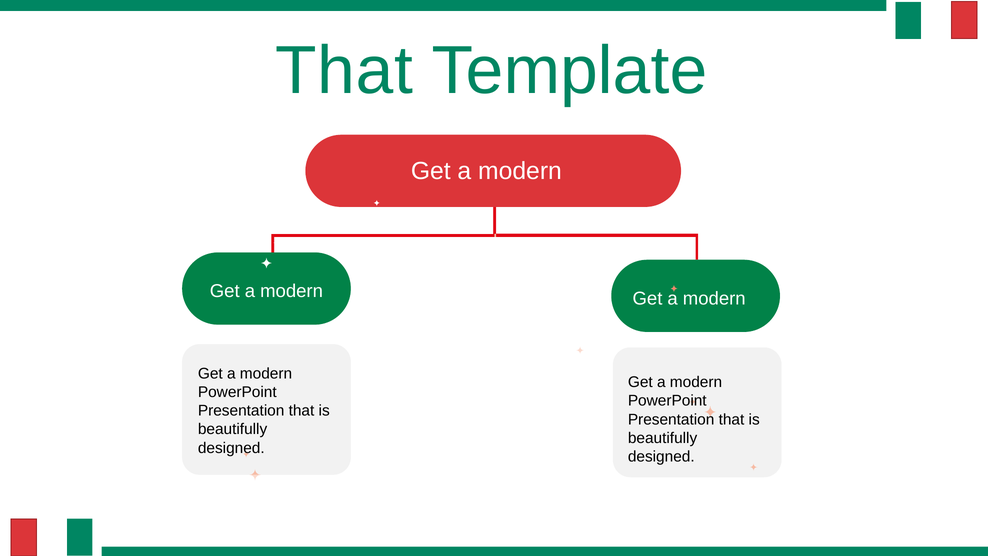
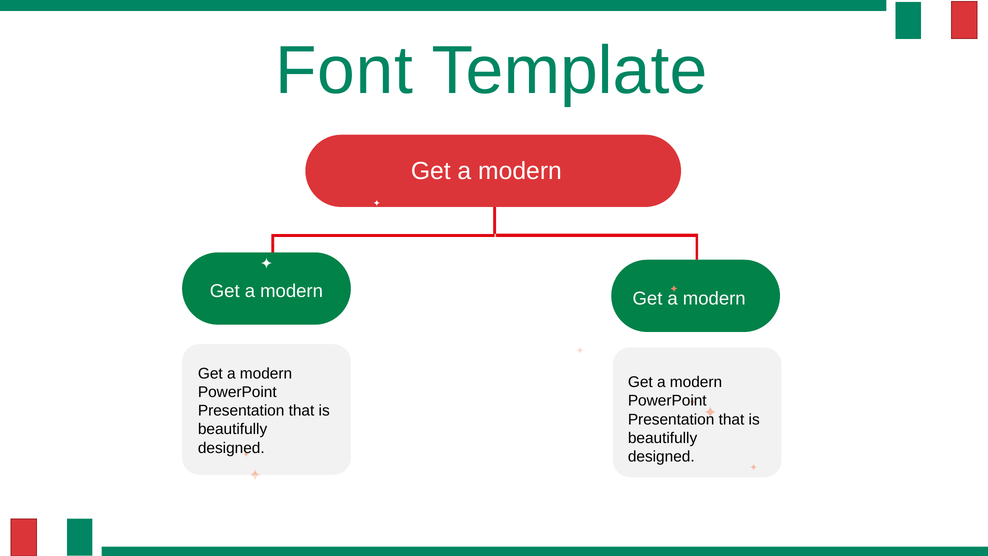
That at (344, 71): That -> Font
